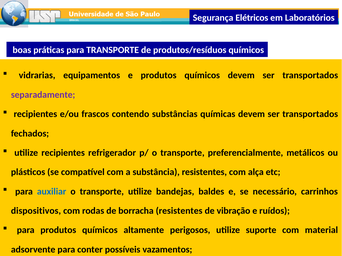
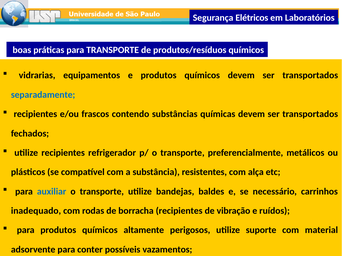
separadamente colour: purple -> blue
dispositivos: dispositivos -> inadequado
borracha resistentes: resistentes -> recipientes
